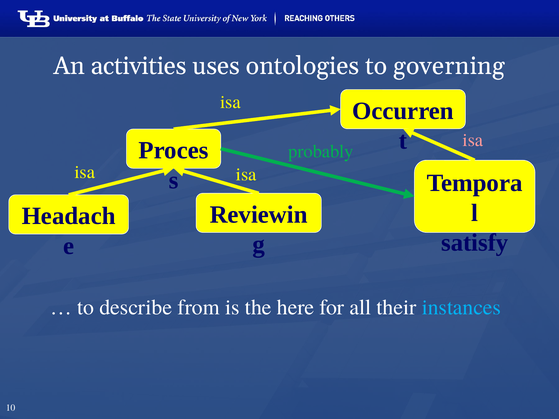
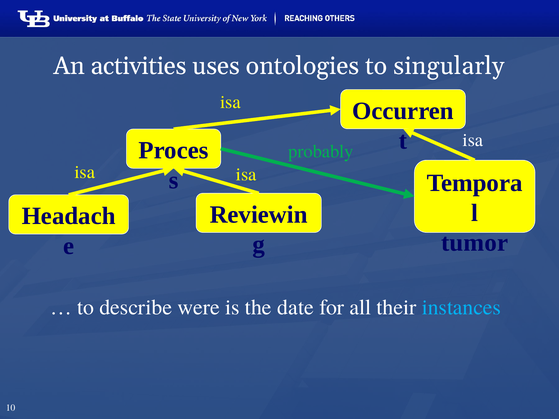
governing: governing -> singularly
isa at (473, 140) colour: pink -> white
satisfy: satisfy -> tumor
from: from -> were
here: here -> date
